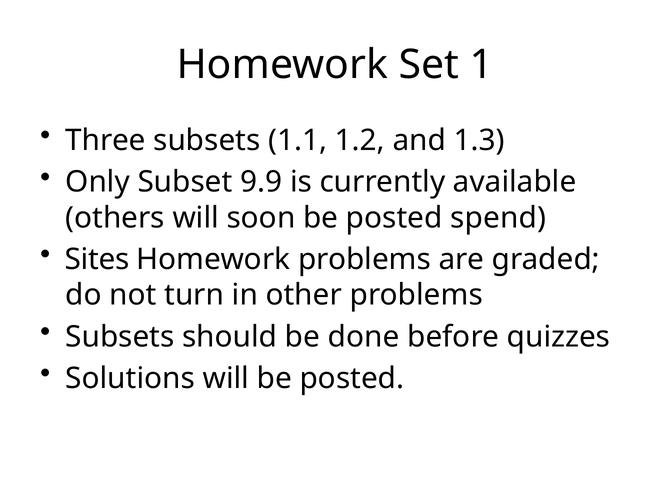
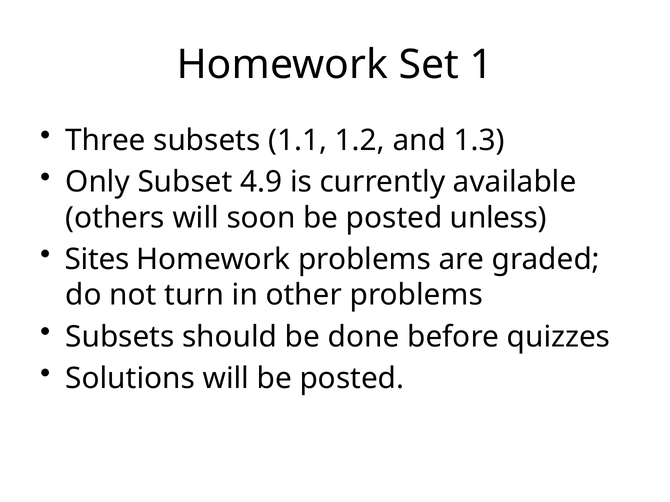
9.9: 9.9 -> 4.9
spend: spend -> unless
